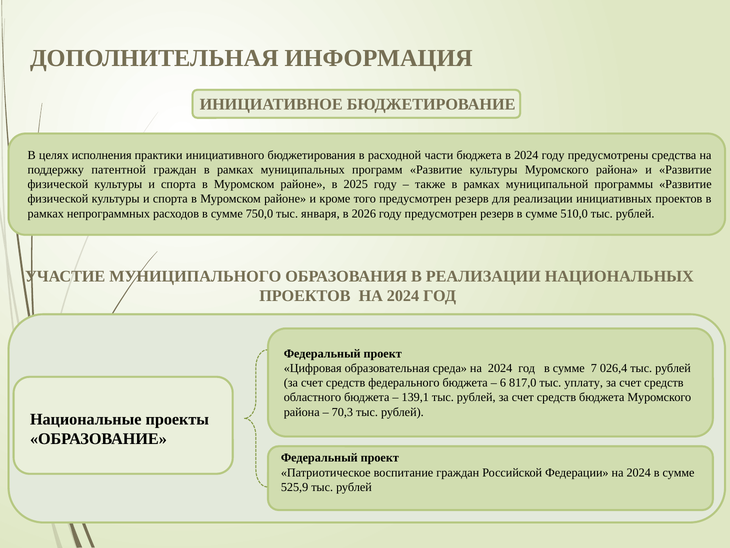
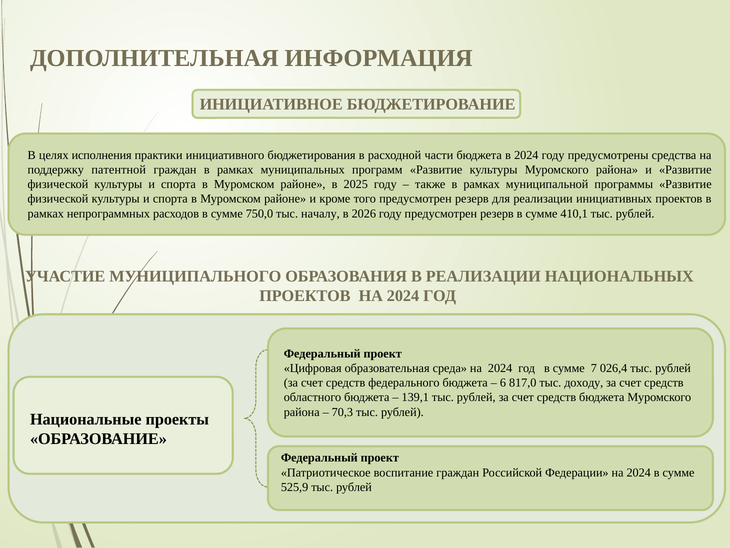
января: января -> началу
510,0: 510,0 -> 410,1
уплату: уплату -> доходу
